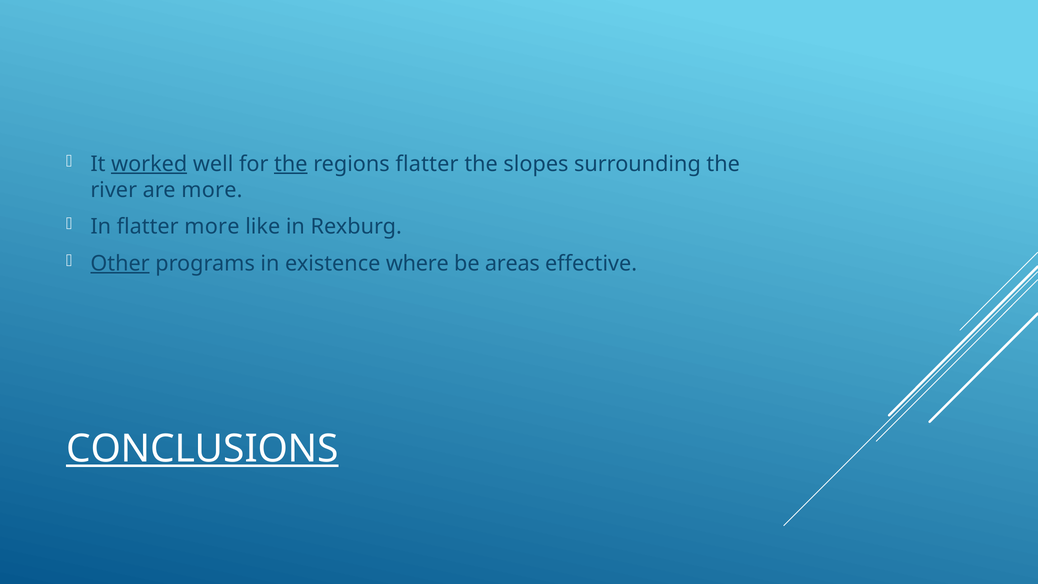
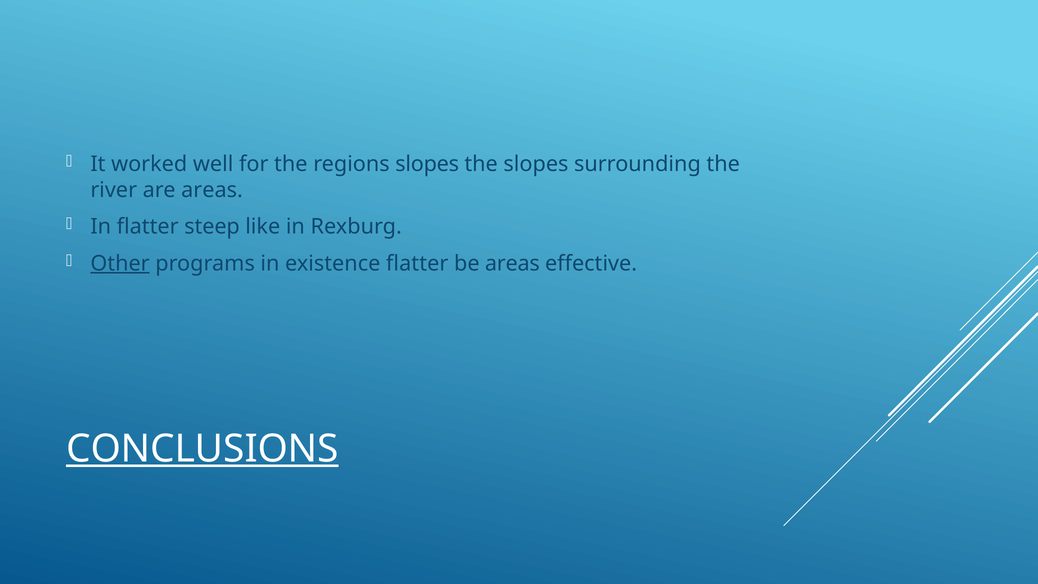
worked underline: present -> none
the at (291, 164) underline: present -> none
regions flatter: flatter -> slopes
are more: more -> areas
flatter more: more -> steep
existence where: where -> flatter
